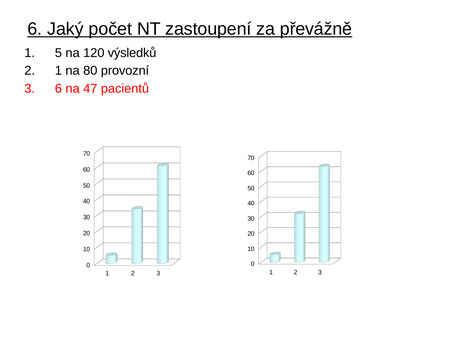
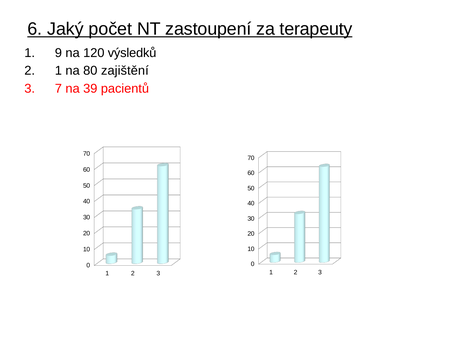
převážně: převážně -> terapeuty
5: 5 -> 9
provozní: provozní -> zajištění
6 at (58, 88): 6 -> 7
47: 47 -> 39
